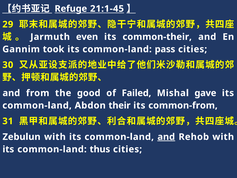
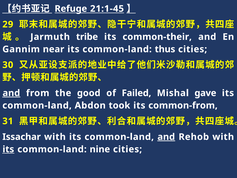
even: even -> tribe
took: took -> near
pass: pass -> thus
and at (11, 93) underline: none -> present
their: their -> took
Zebulun: Zebulun -> Issachar
its at (8, 149) underline: none -> present
thus: thus -> nine
